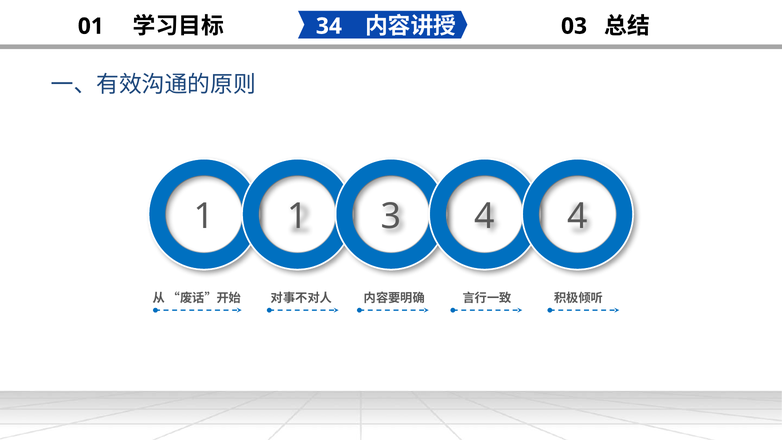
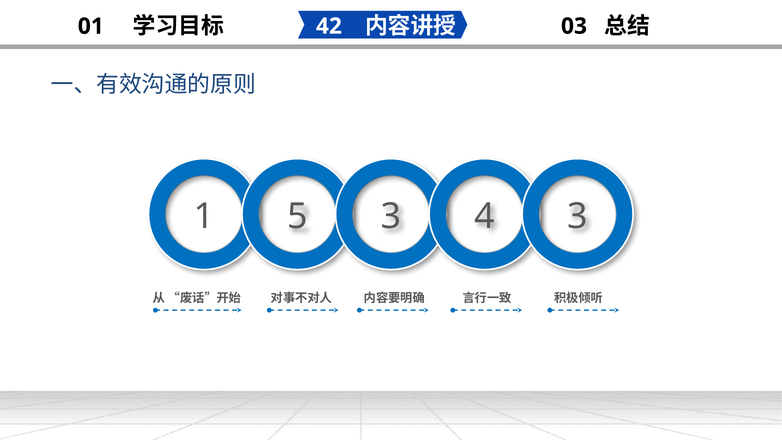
34: 34 -> 42
1 1: 1 -> 5
4 4: 4 -> 3
